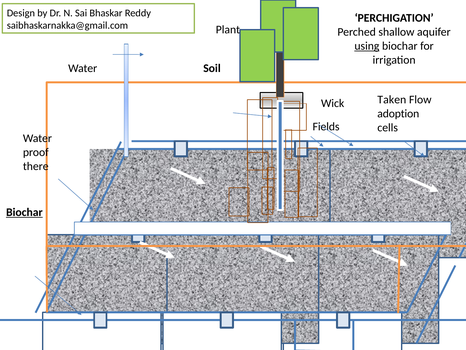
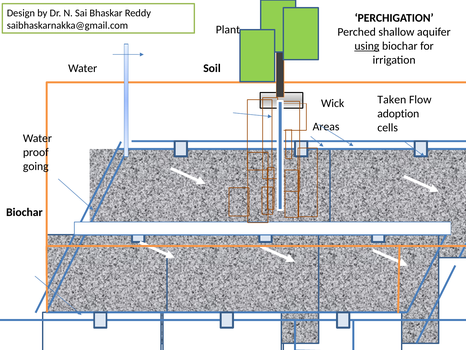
Fields: Fields -> Areas
there: there -> going
Biochar at (24, 212) underline: present -> none
